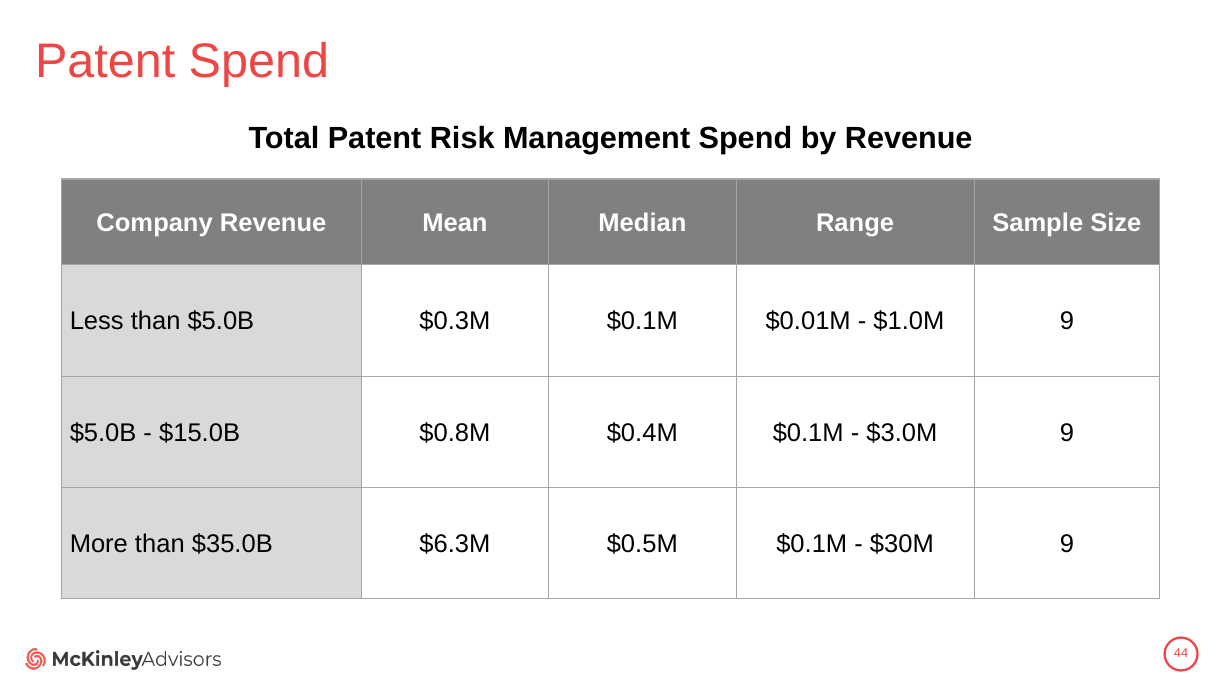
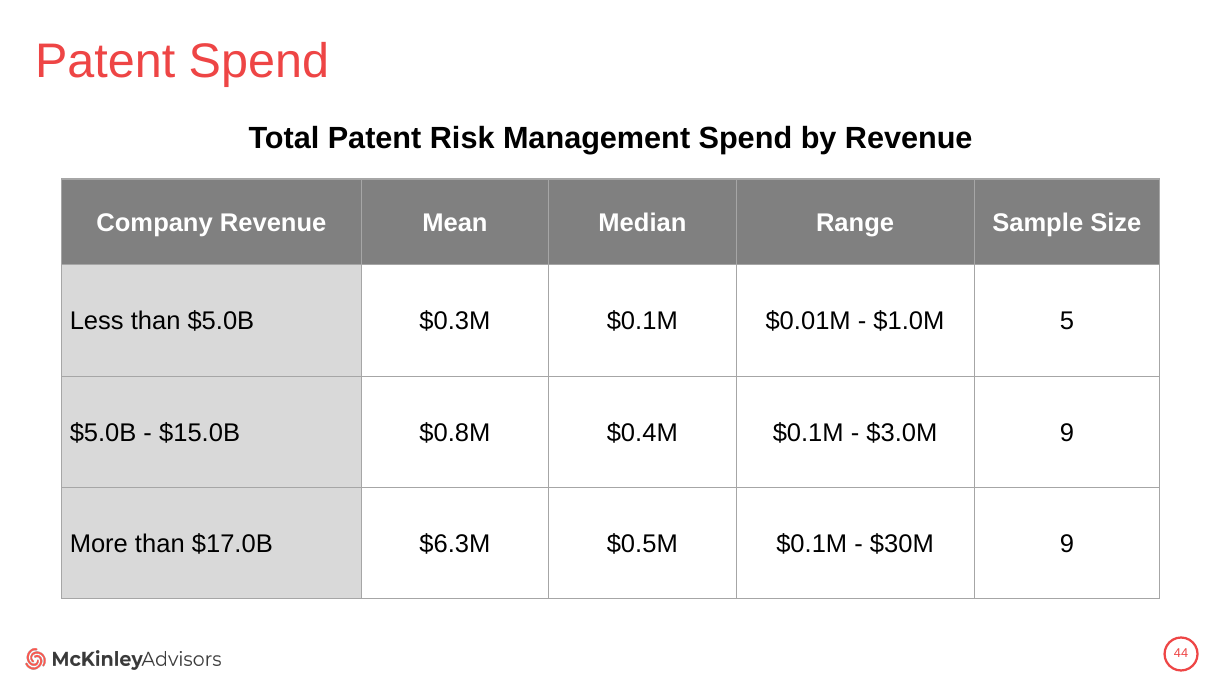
$1.0M 9: 9 -> 5
$35.0B: $35.0B -> $17.0B
